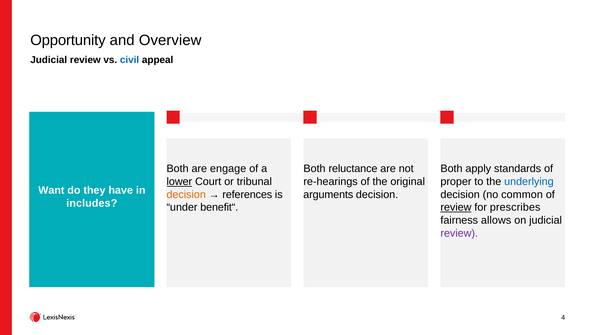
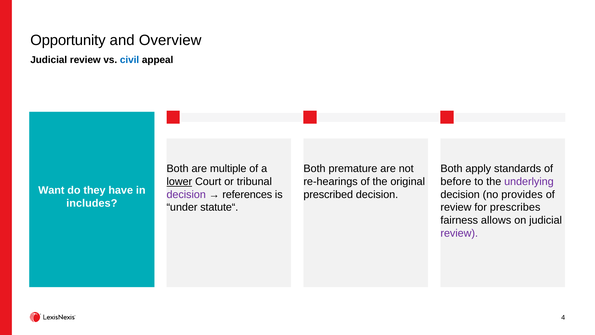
engage: engage -> multiple
reluctance: reluctance -> premature
proper: proper -> before
underlying colour: blue -> purple
decision at (186, 195) colour: orange -> purple
arguments: arguments -> prescribed
common: common -> provides
benefit“: benefit“ -> statute“
review at (456, 207) underline: present -> none
